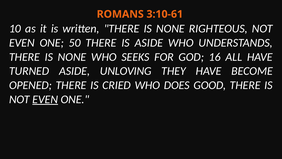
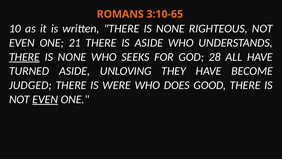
3:10-61: 3:10-61 -> 3:10-65
50: 50 -> 21
THERE at (24, 57) underline: none -> present
16: 16 -> 28
OPENED: OPENED -> JUDGED
CRIED: CRIED -> WERE
